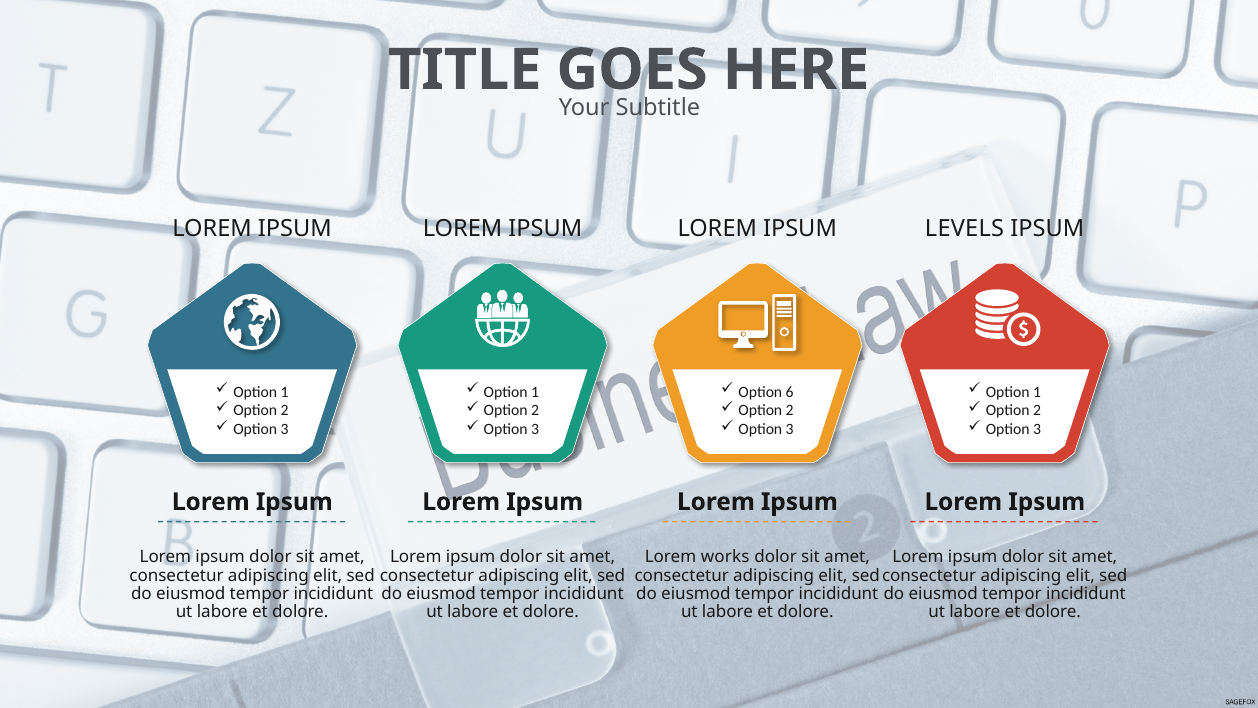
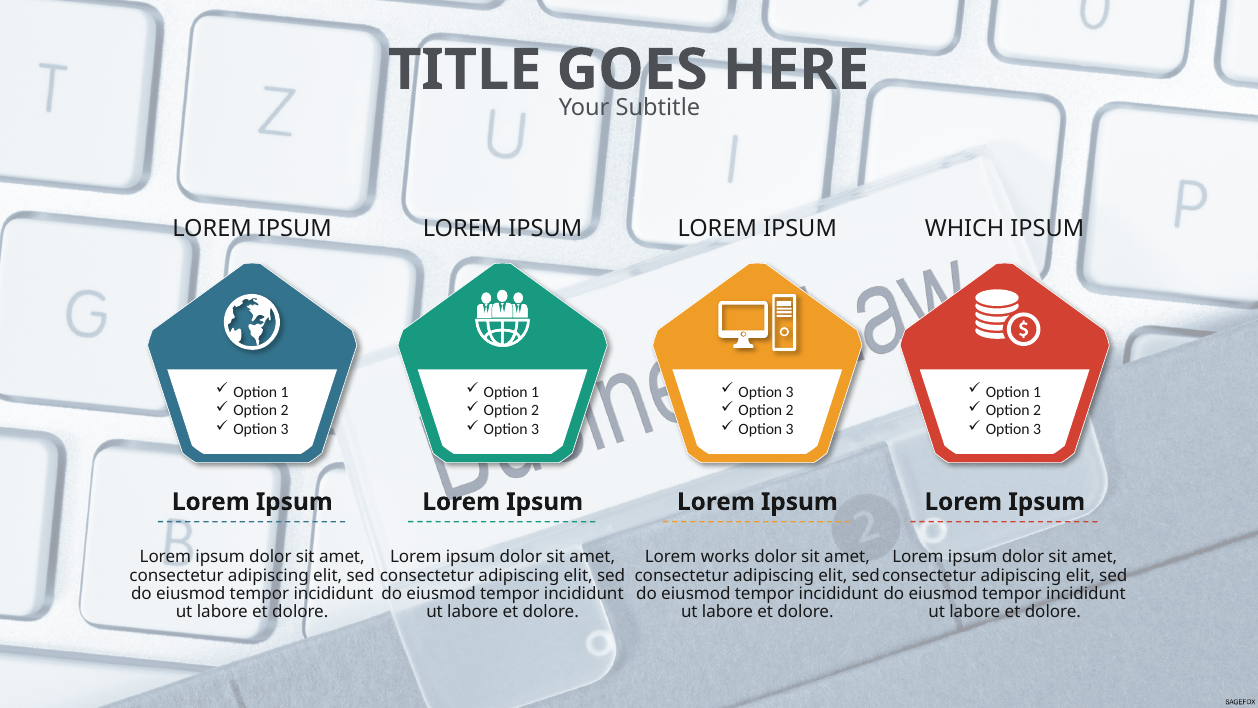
LEVELS: LEVELS -> WHICH
6 at (790, 392): 6 -> 3
